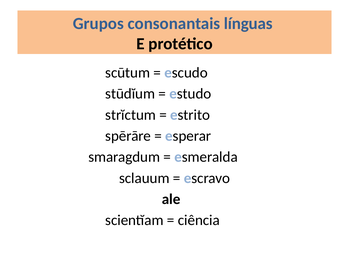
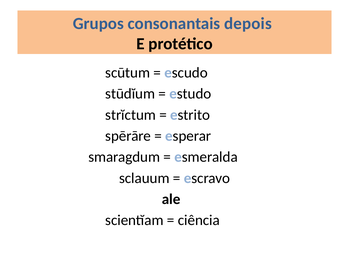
línguas: línguas -> depois
